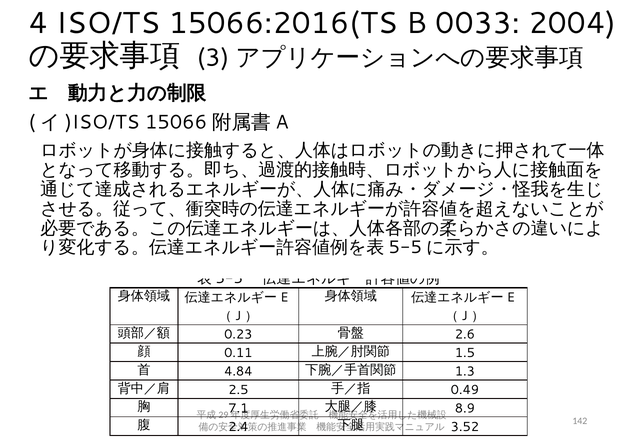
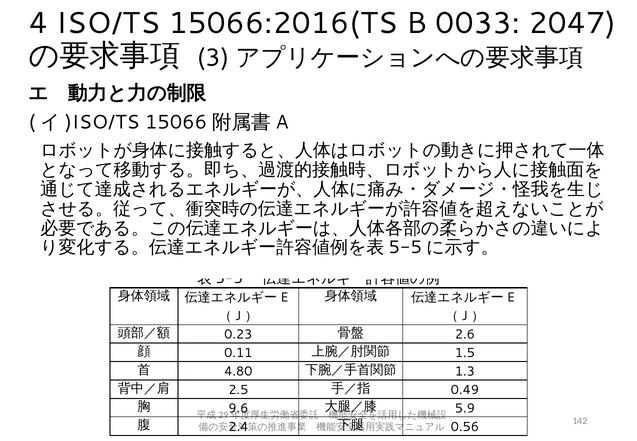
2004: 2004 -> 2047
4.84: 4.84 -> 4.80
7.1: 7.1 -> 9.6
8.9: 8.9 -> 5.9
3.52: 3.52 -> 0.56
